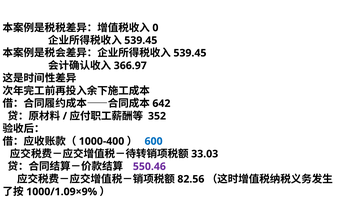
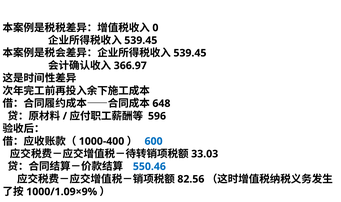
642: 642 -> 648
352: 352 -> 596
550.46 colour: purple -> blue
